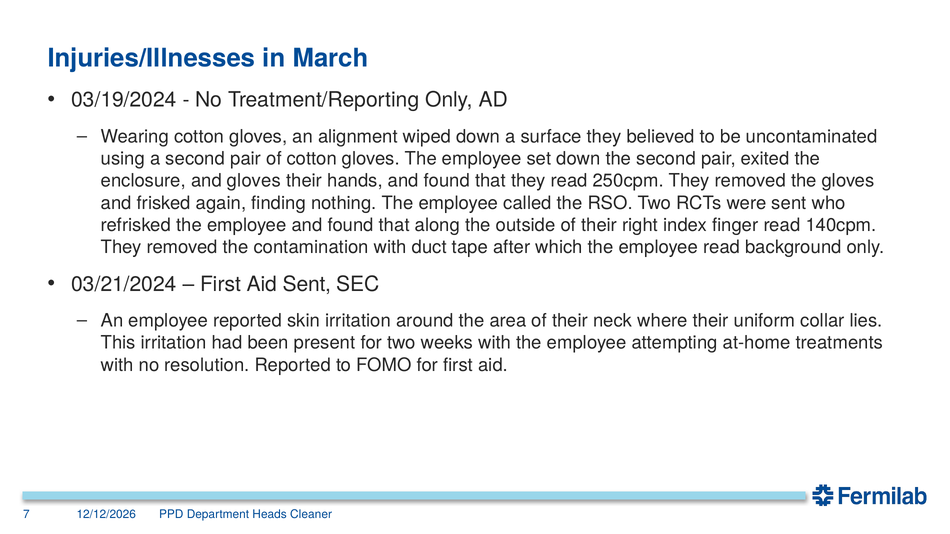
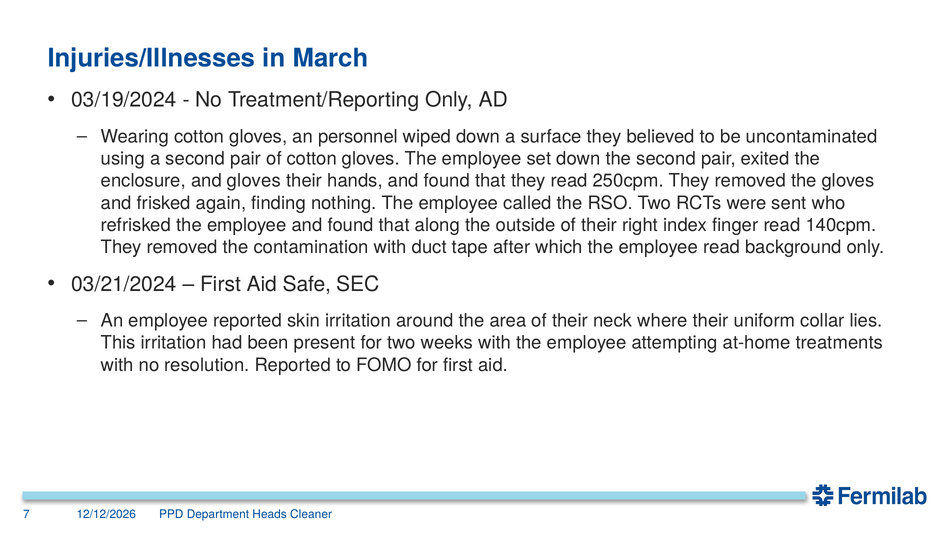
alignment: alignment -> personnel
Aid Sent: Sent -> Safe
